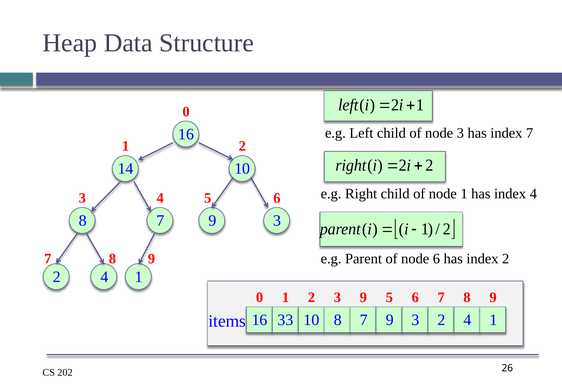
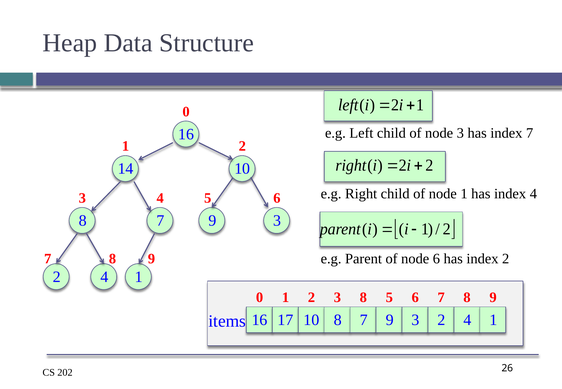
2 3 9: 9 -> 8
33: 33 -> 17
